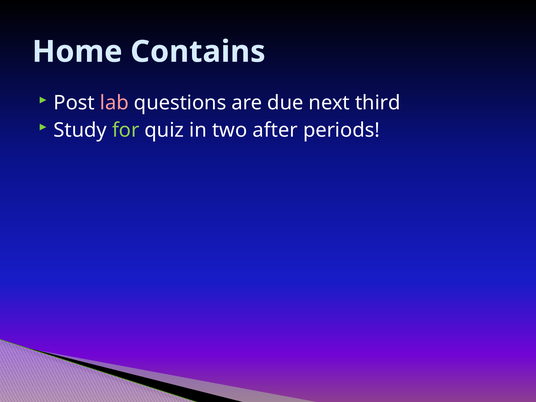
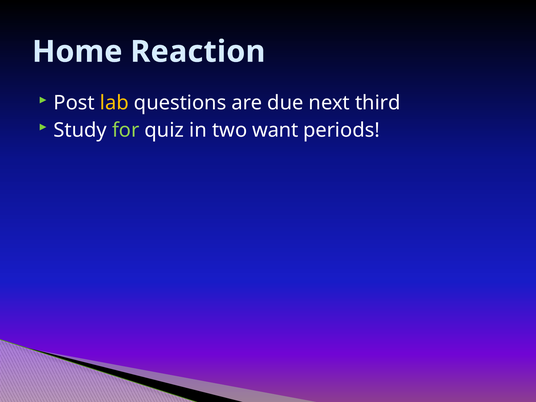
Contains: Contains -> Reaction
lab colour: pink -> yellow
after: after -> want
